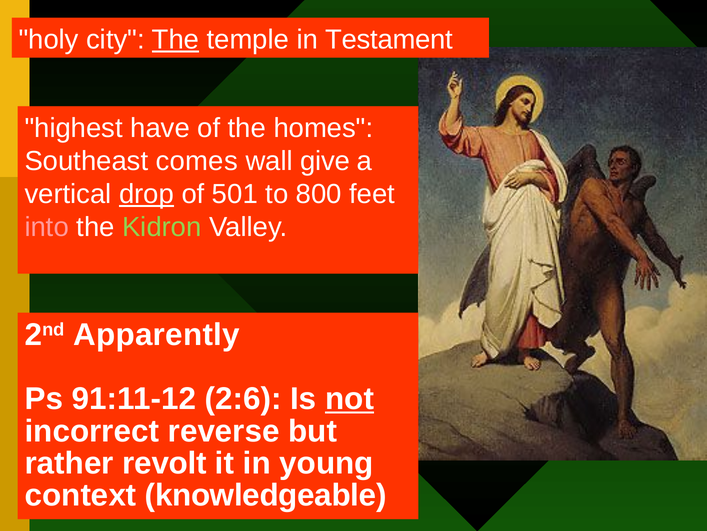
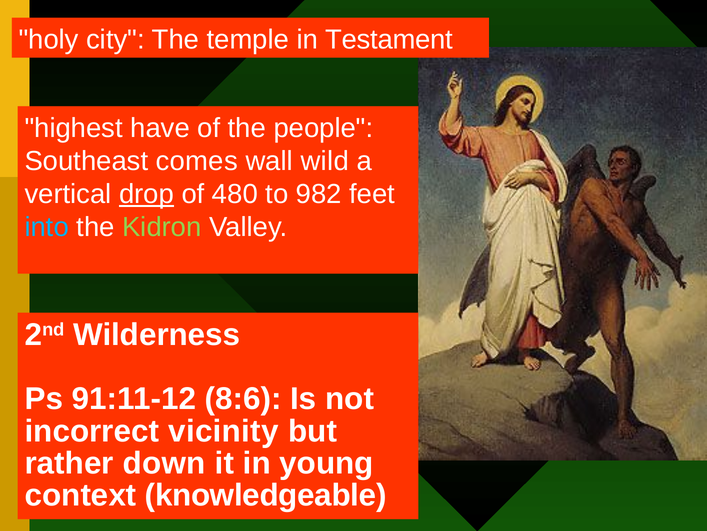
The at (175, 40) underline: present -> none
homes: homes -> people
give: give -> wild
501: 501 -> 480
800: 800 -> 982
into colour: pink -> light blue
Apparently: Apparently -> Wilderness
2:6: 2:6 -> 8:6
not underline: present -> none
reverse: reverse -> vicinity
revolt: revolt -> down
